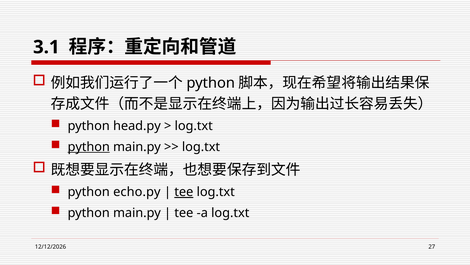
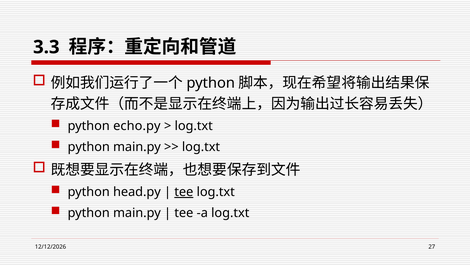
3.1: 3.1 -> 3.3
head.py: head.py -> echo.py
python at (89, 147) underline: present -> none
echo.py: echo.py -> head.py
